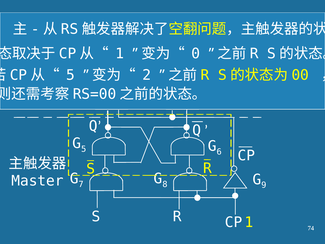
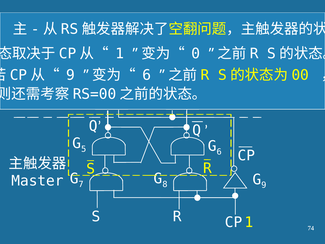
5 at (71, 75): 5 -> 9
2 at (147, 75): 2 -> 6
